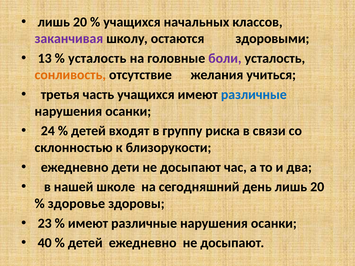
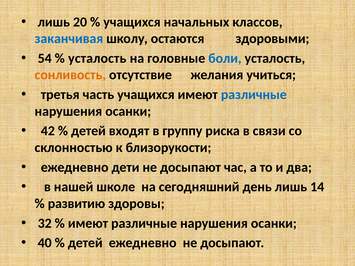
заканчивая colour: purple -> blue
13: 13 -> 54
боли colour: purple -> blue
24: 24 -> 42
день лишь 20: 20 -> 14
здоровье: здоровье -> развитию
23: 23 -> 32
